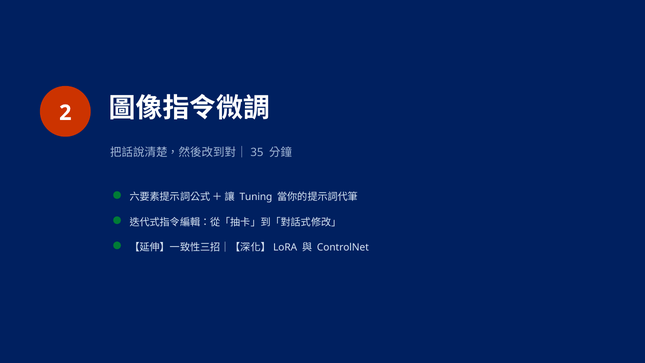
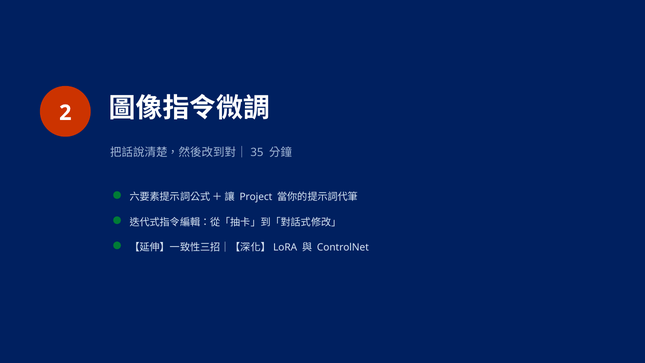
Tuning: Tuning -> Project
